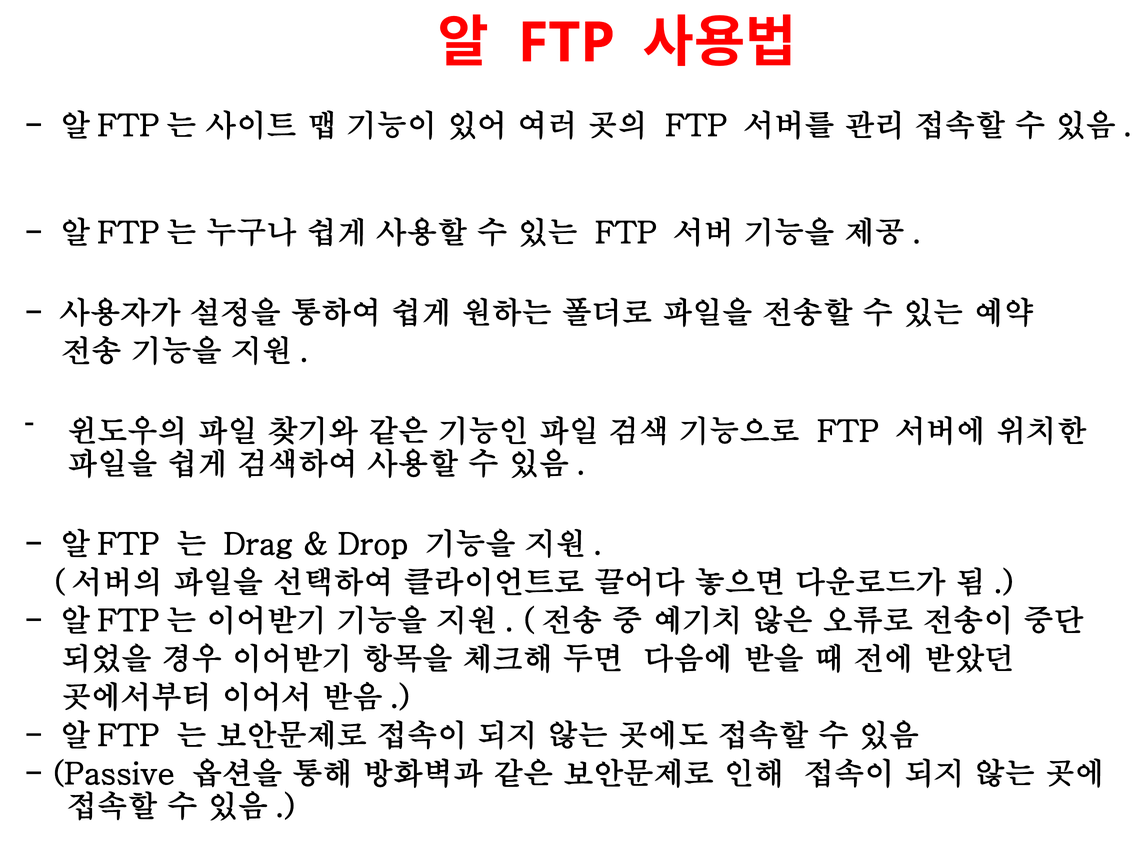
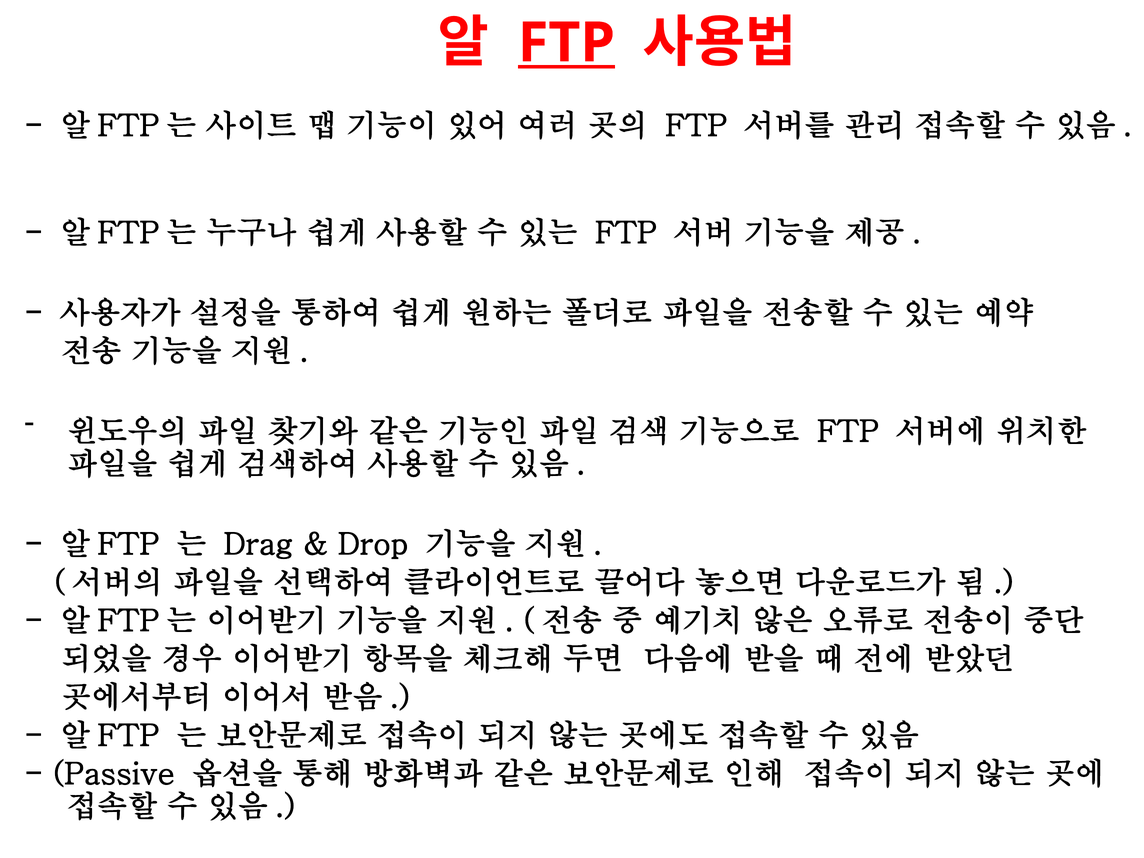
FTP at (566, 43) underline: none -> present
